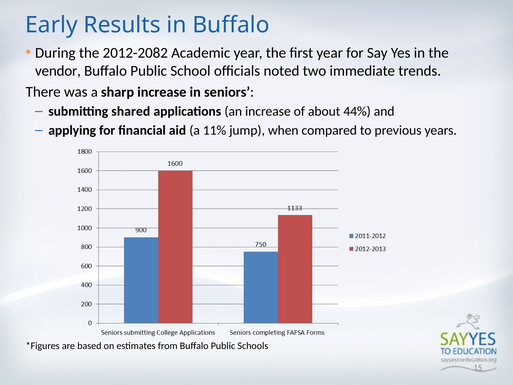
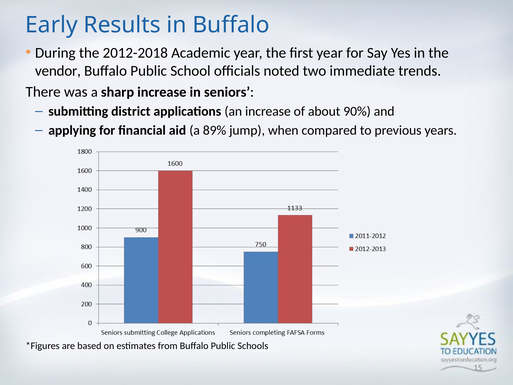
2012-2082: 2012-2082 -> 2012-2018
shared: shared -> district
44%: 44% -> 90%
11%: 11% -> 89%
